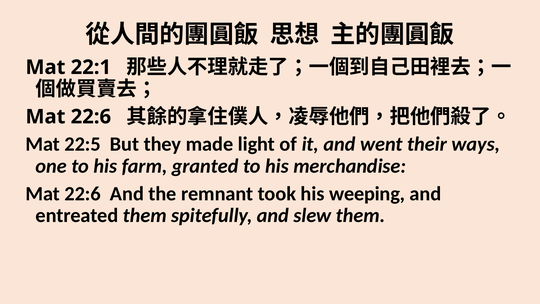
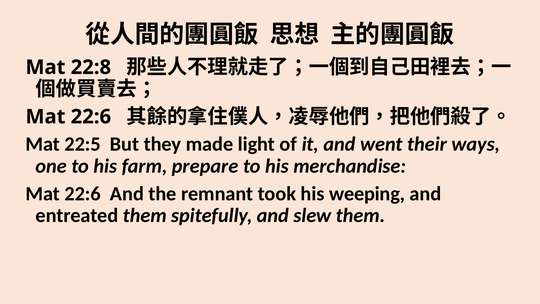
22:1: 22:1 -> 22:8
granted: granted -> prepare
